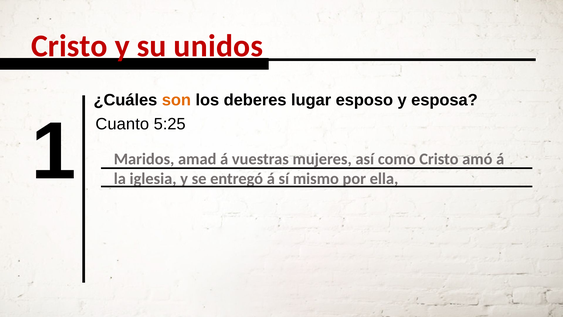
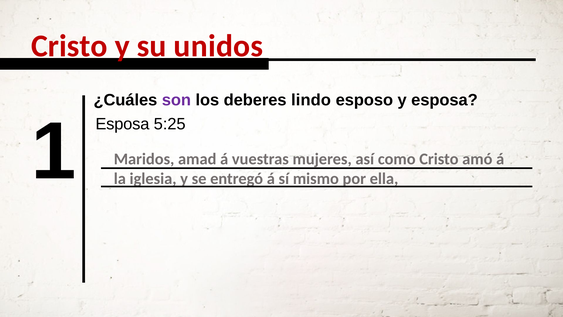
son colour: orange -> purple
lugar: lugar -> lindo
1 Cuanto: Cuanto -> Esposa
